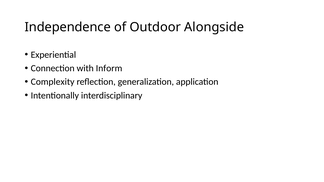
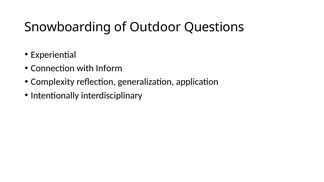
Independence: Independence -> Snowboarding
Alongside: Alongside -> Questions
